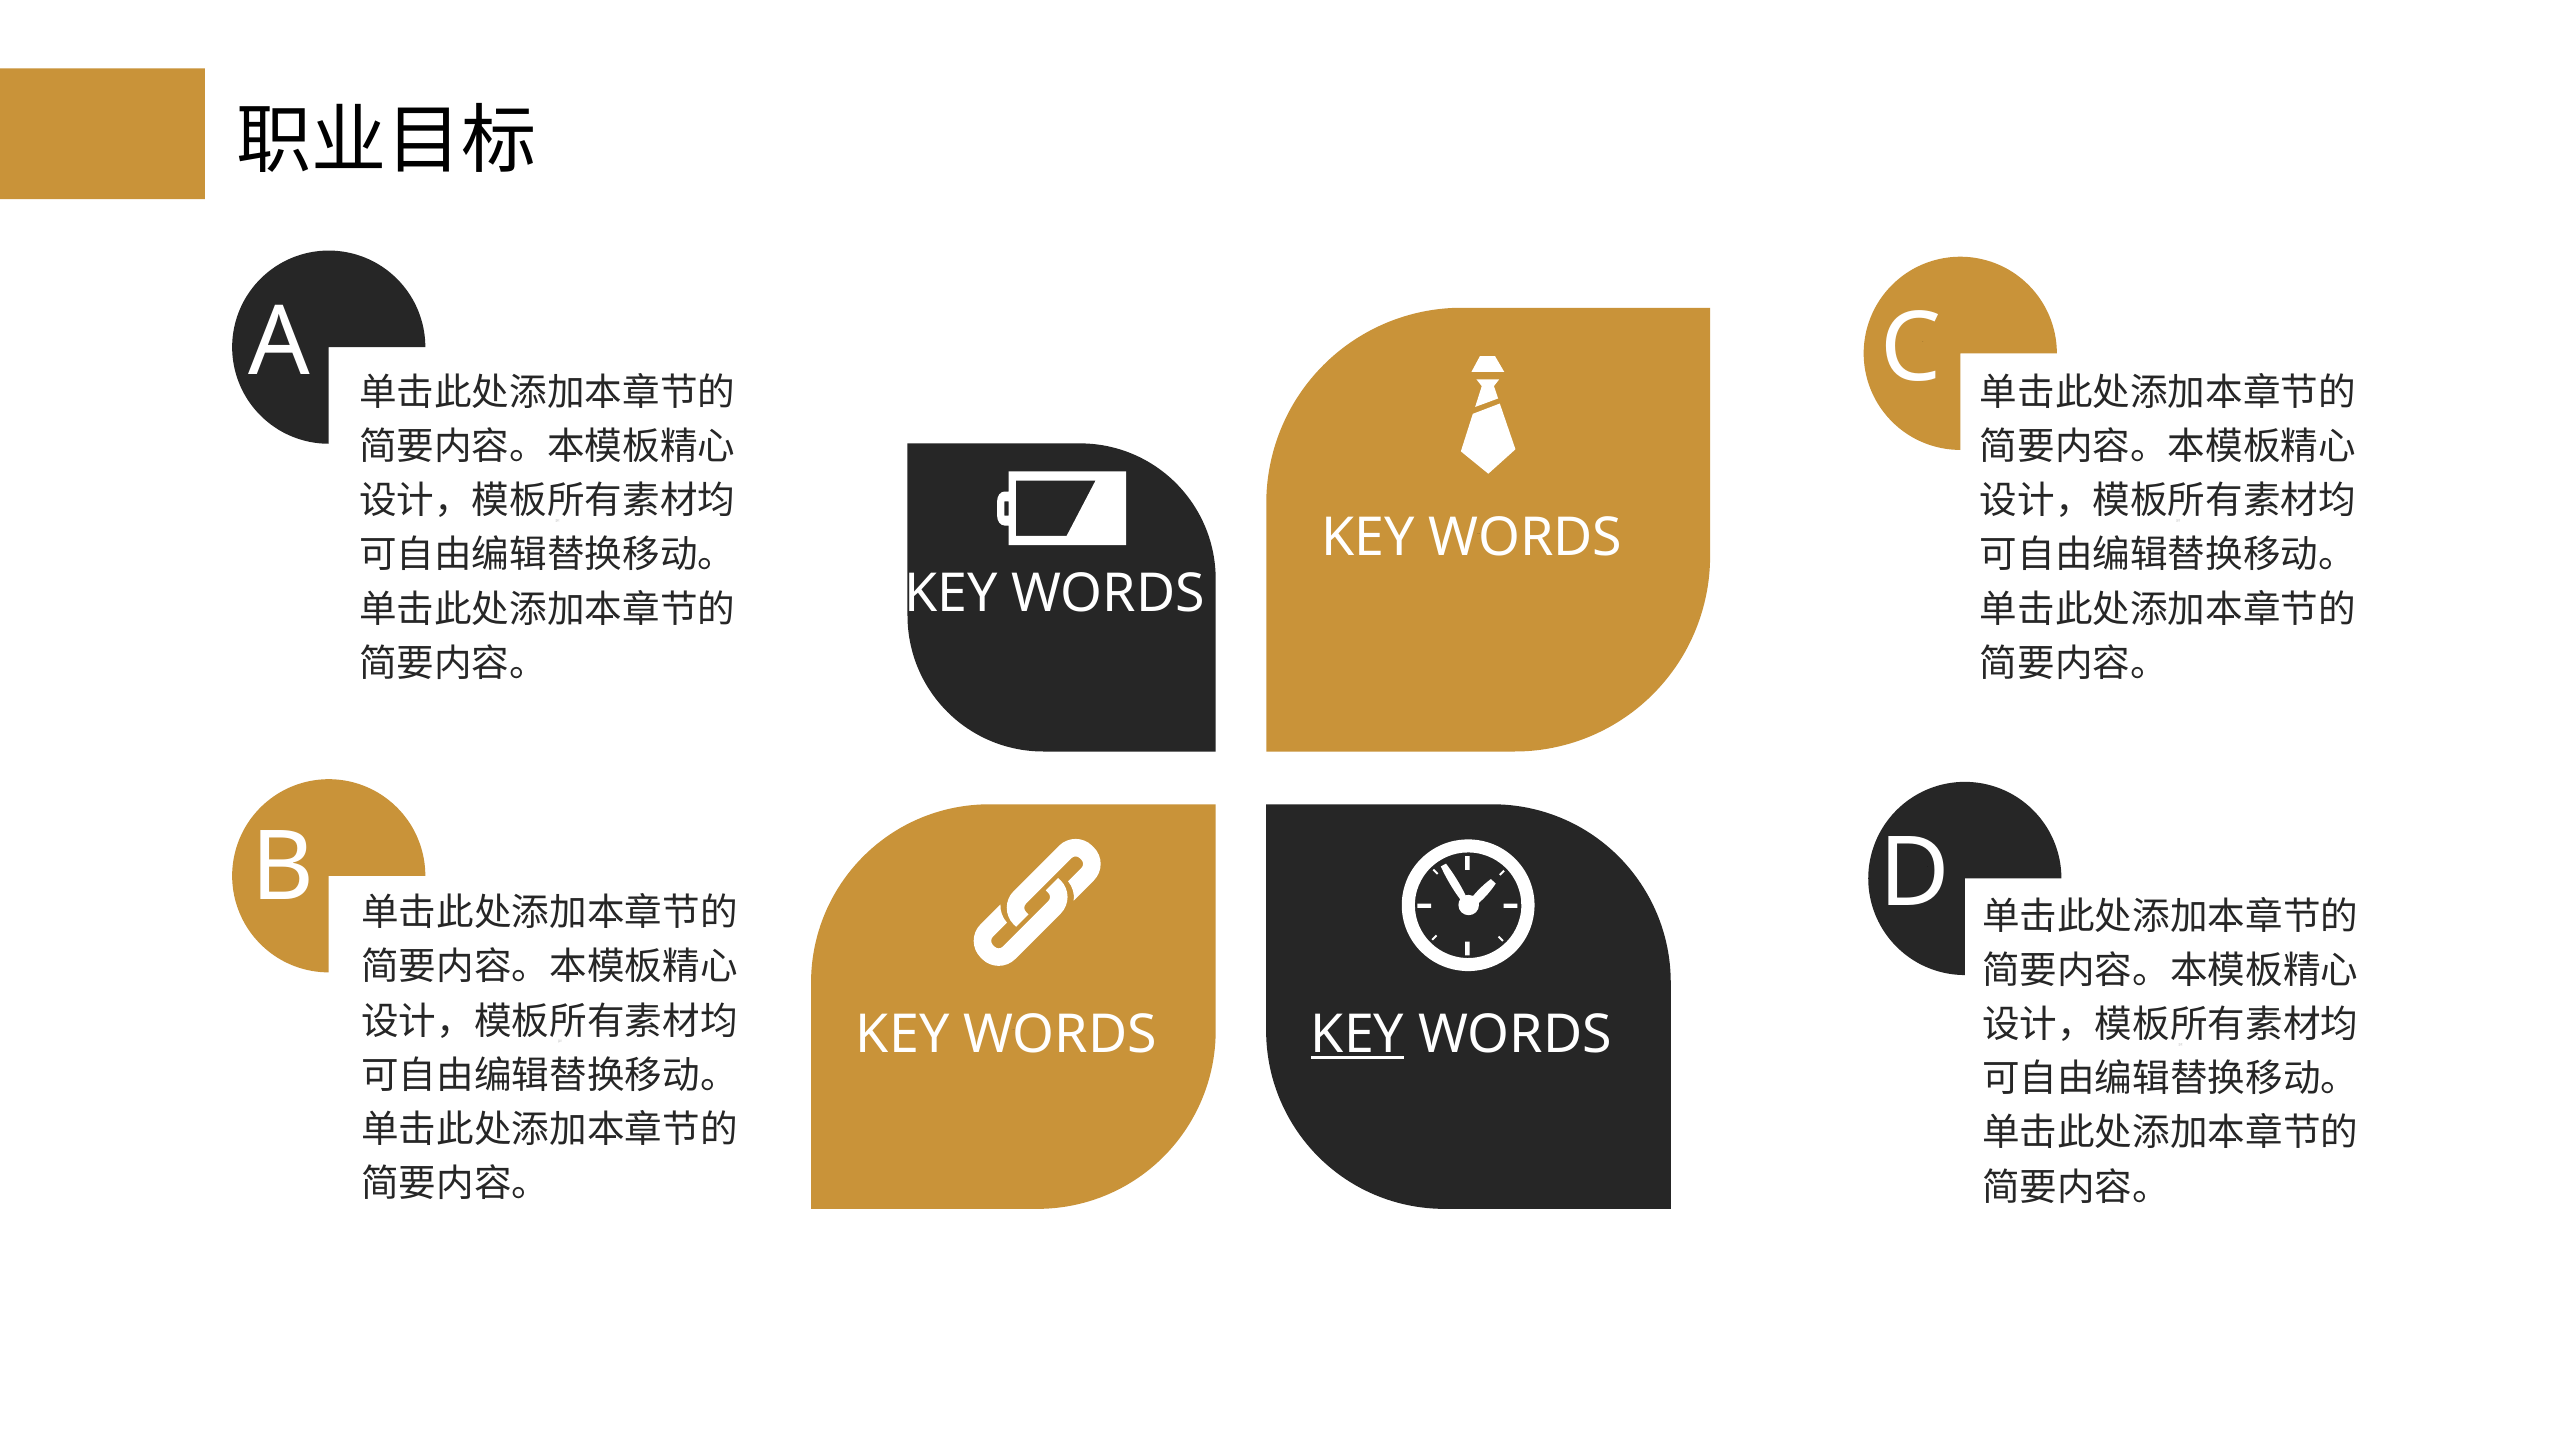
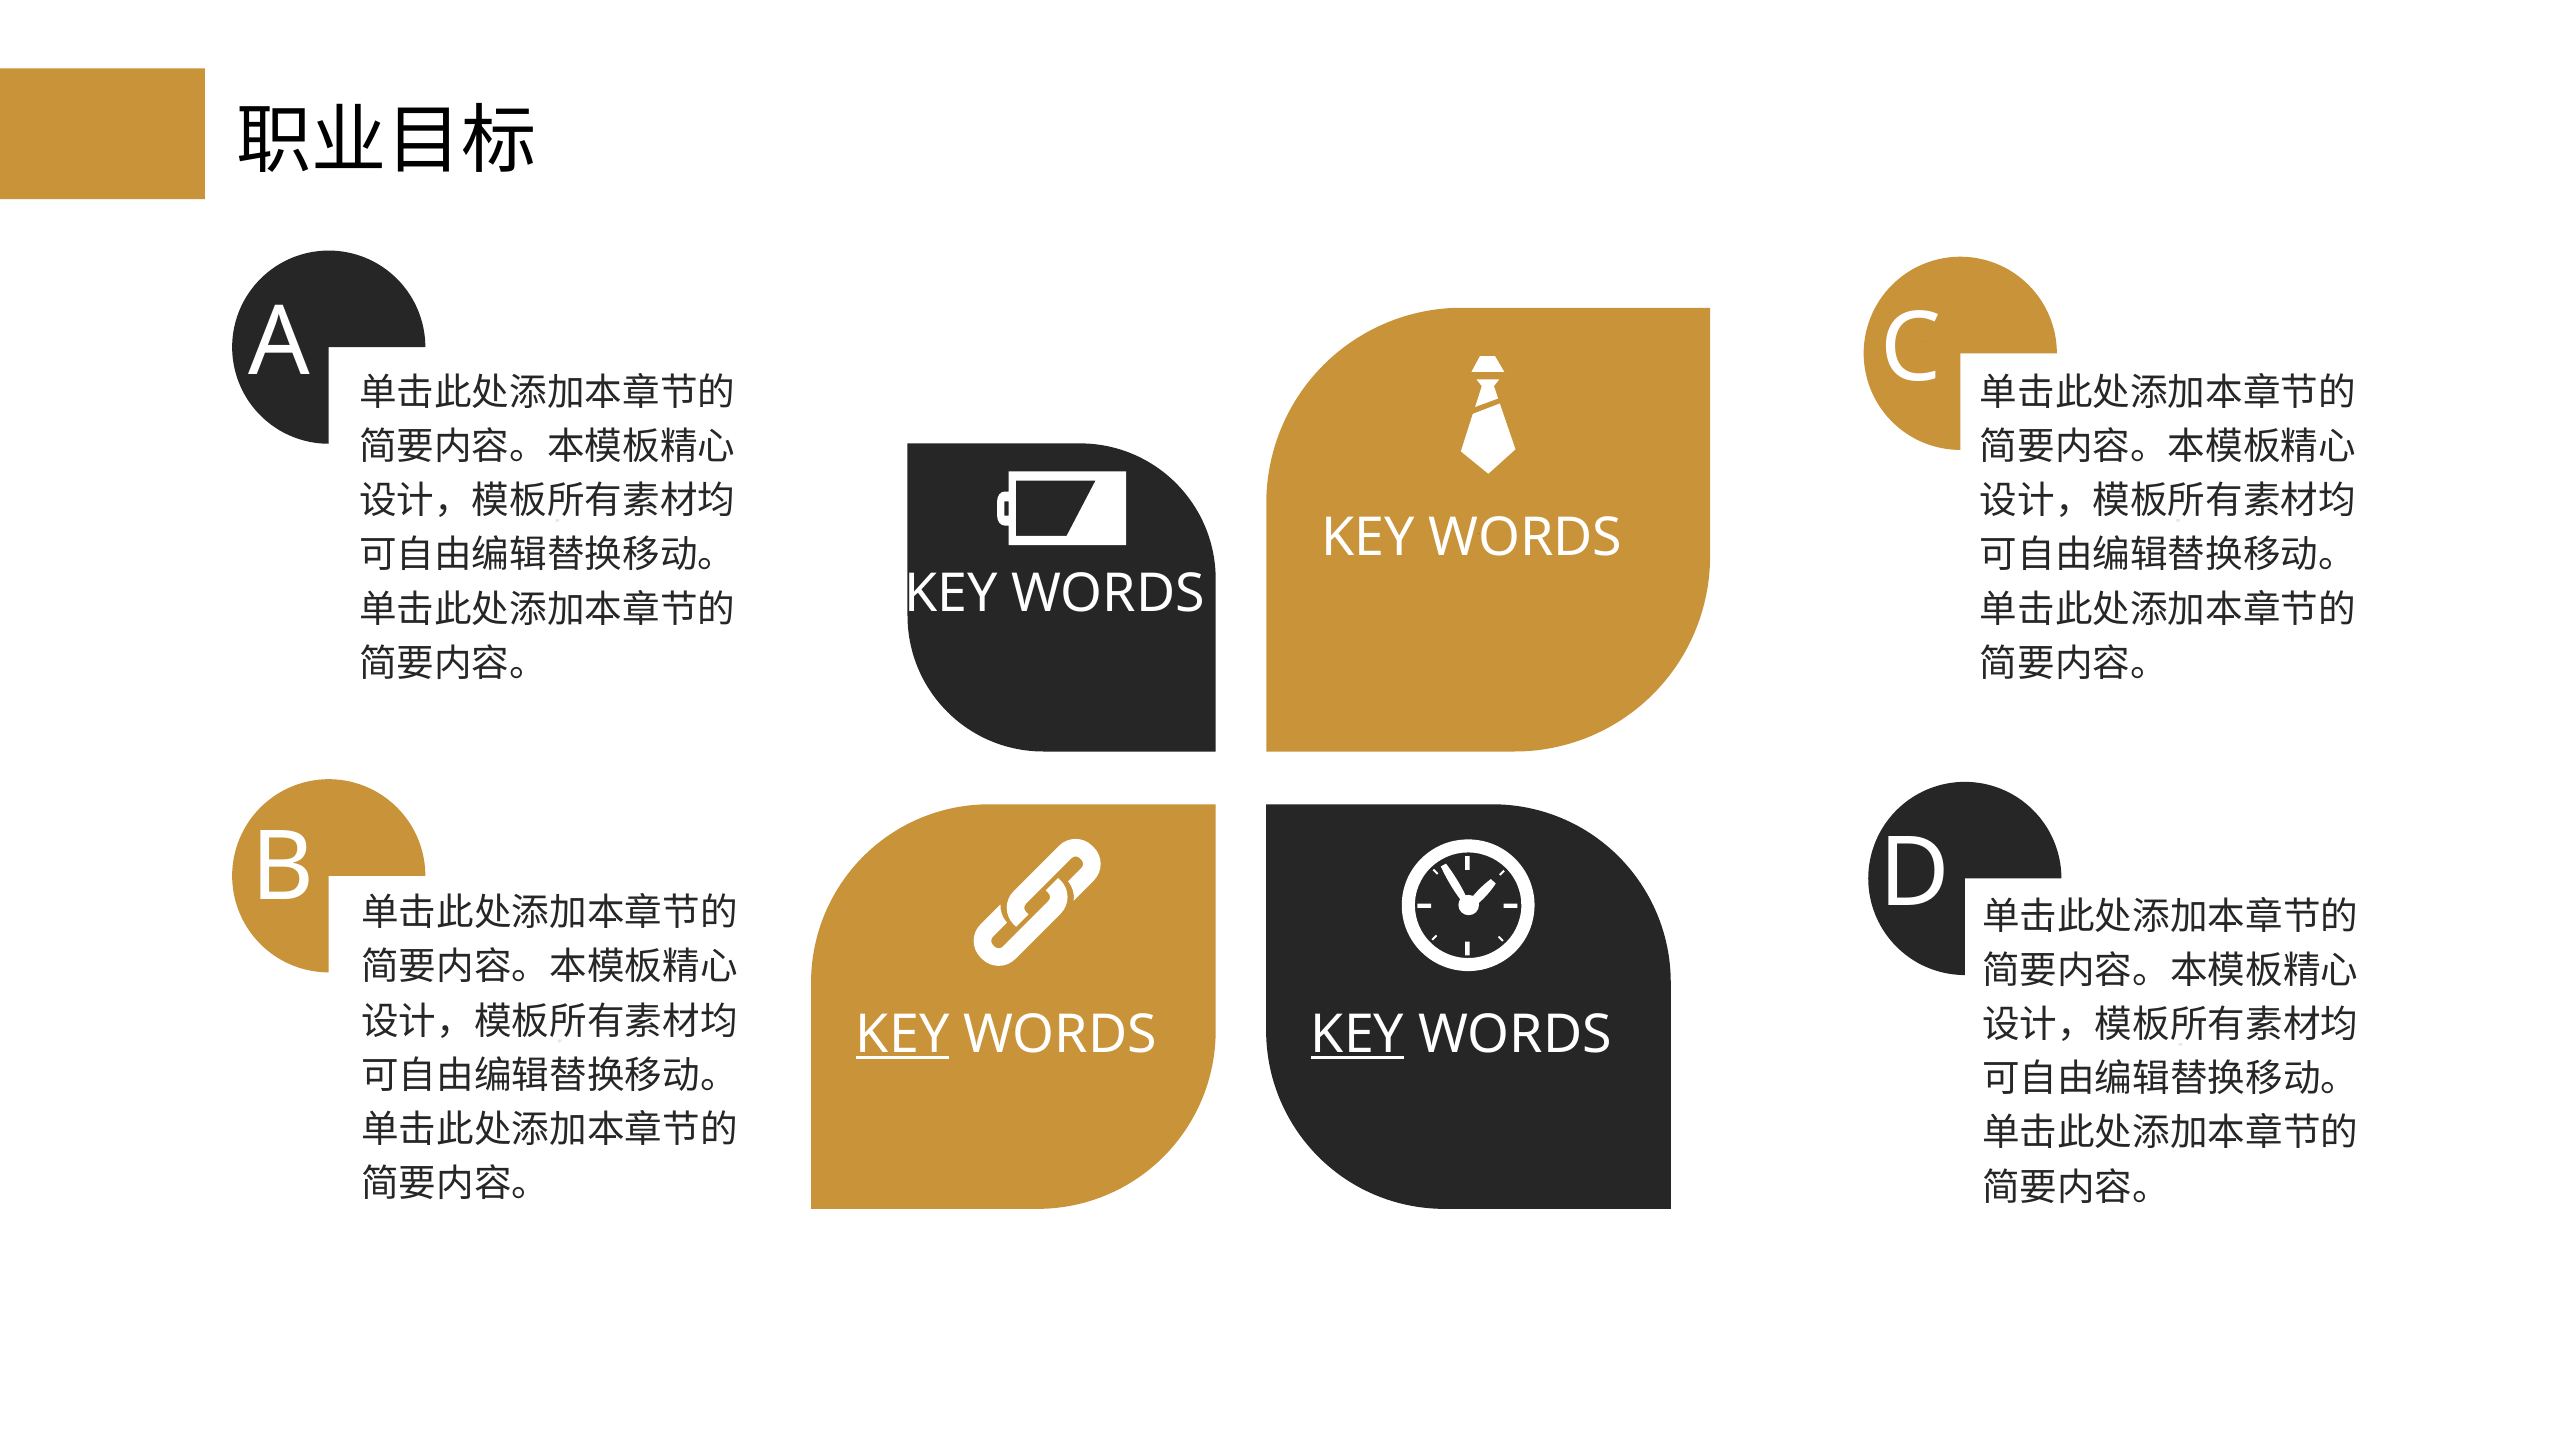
KEY at (903, 1034) underline: none -> present
